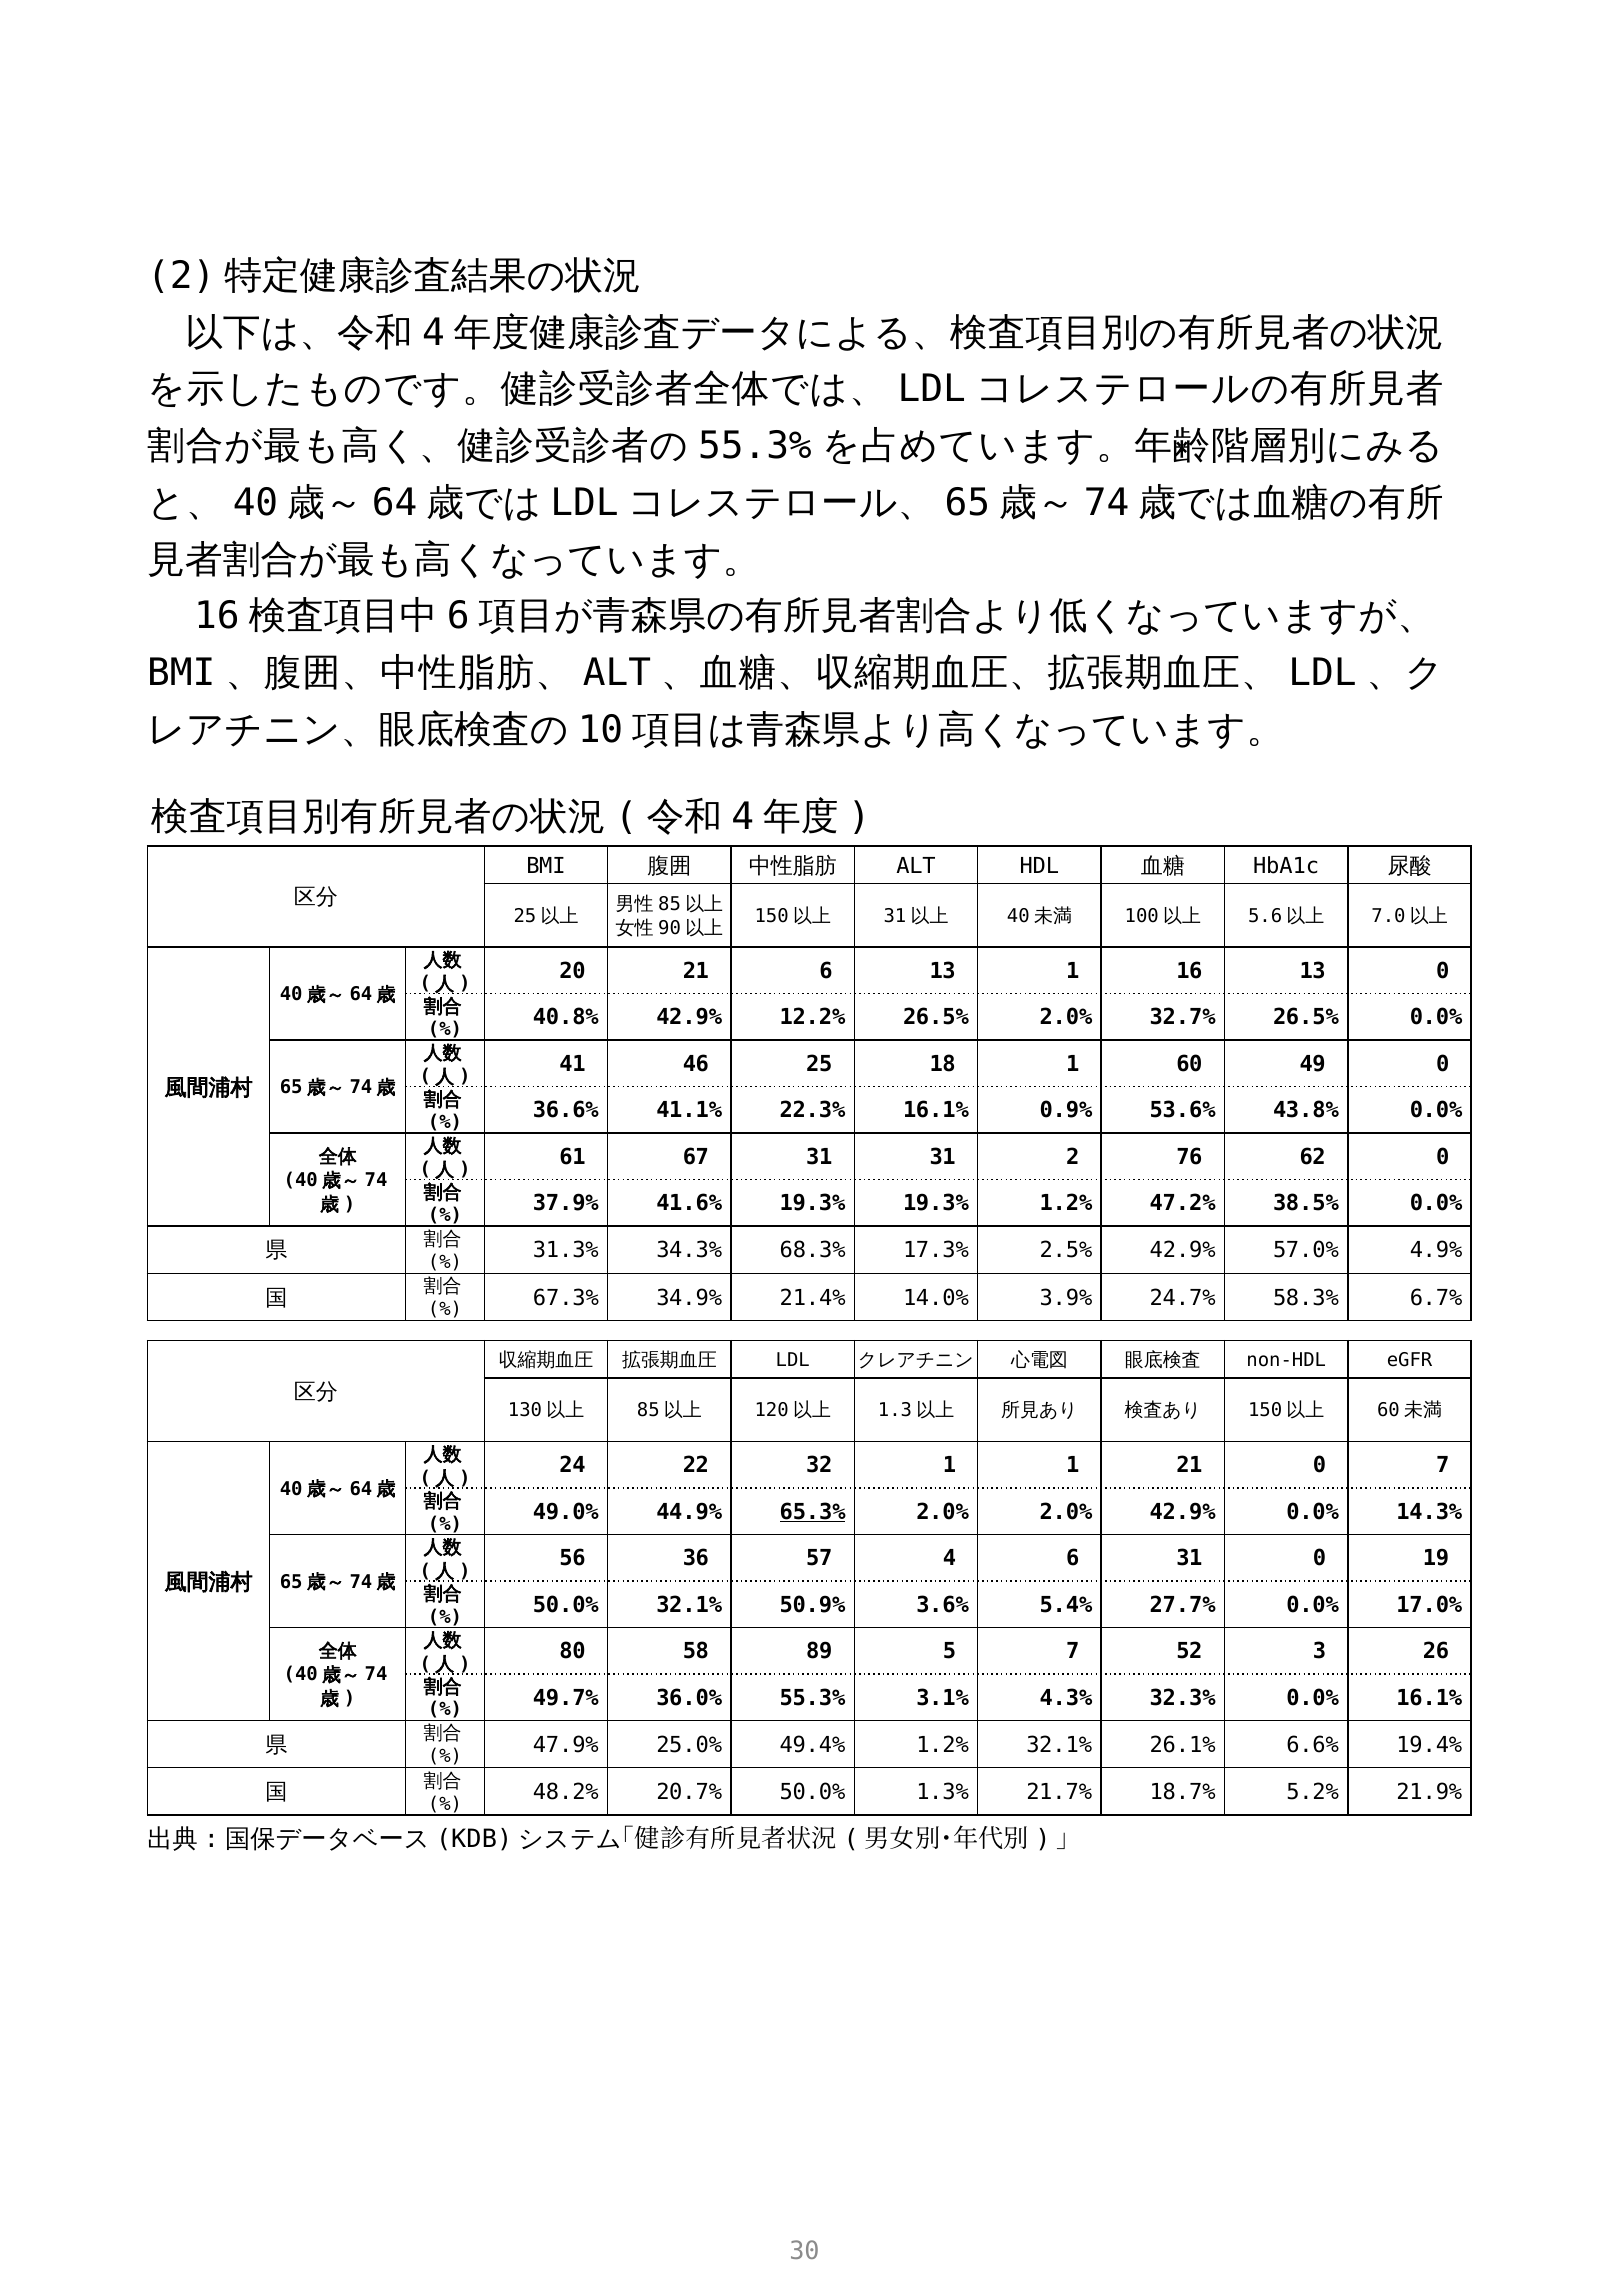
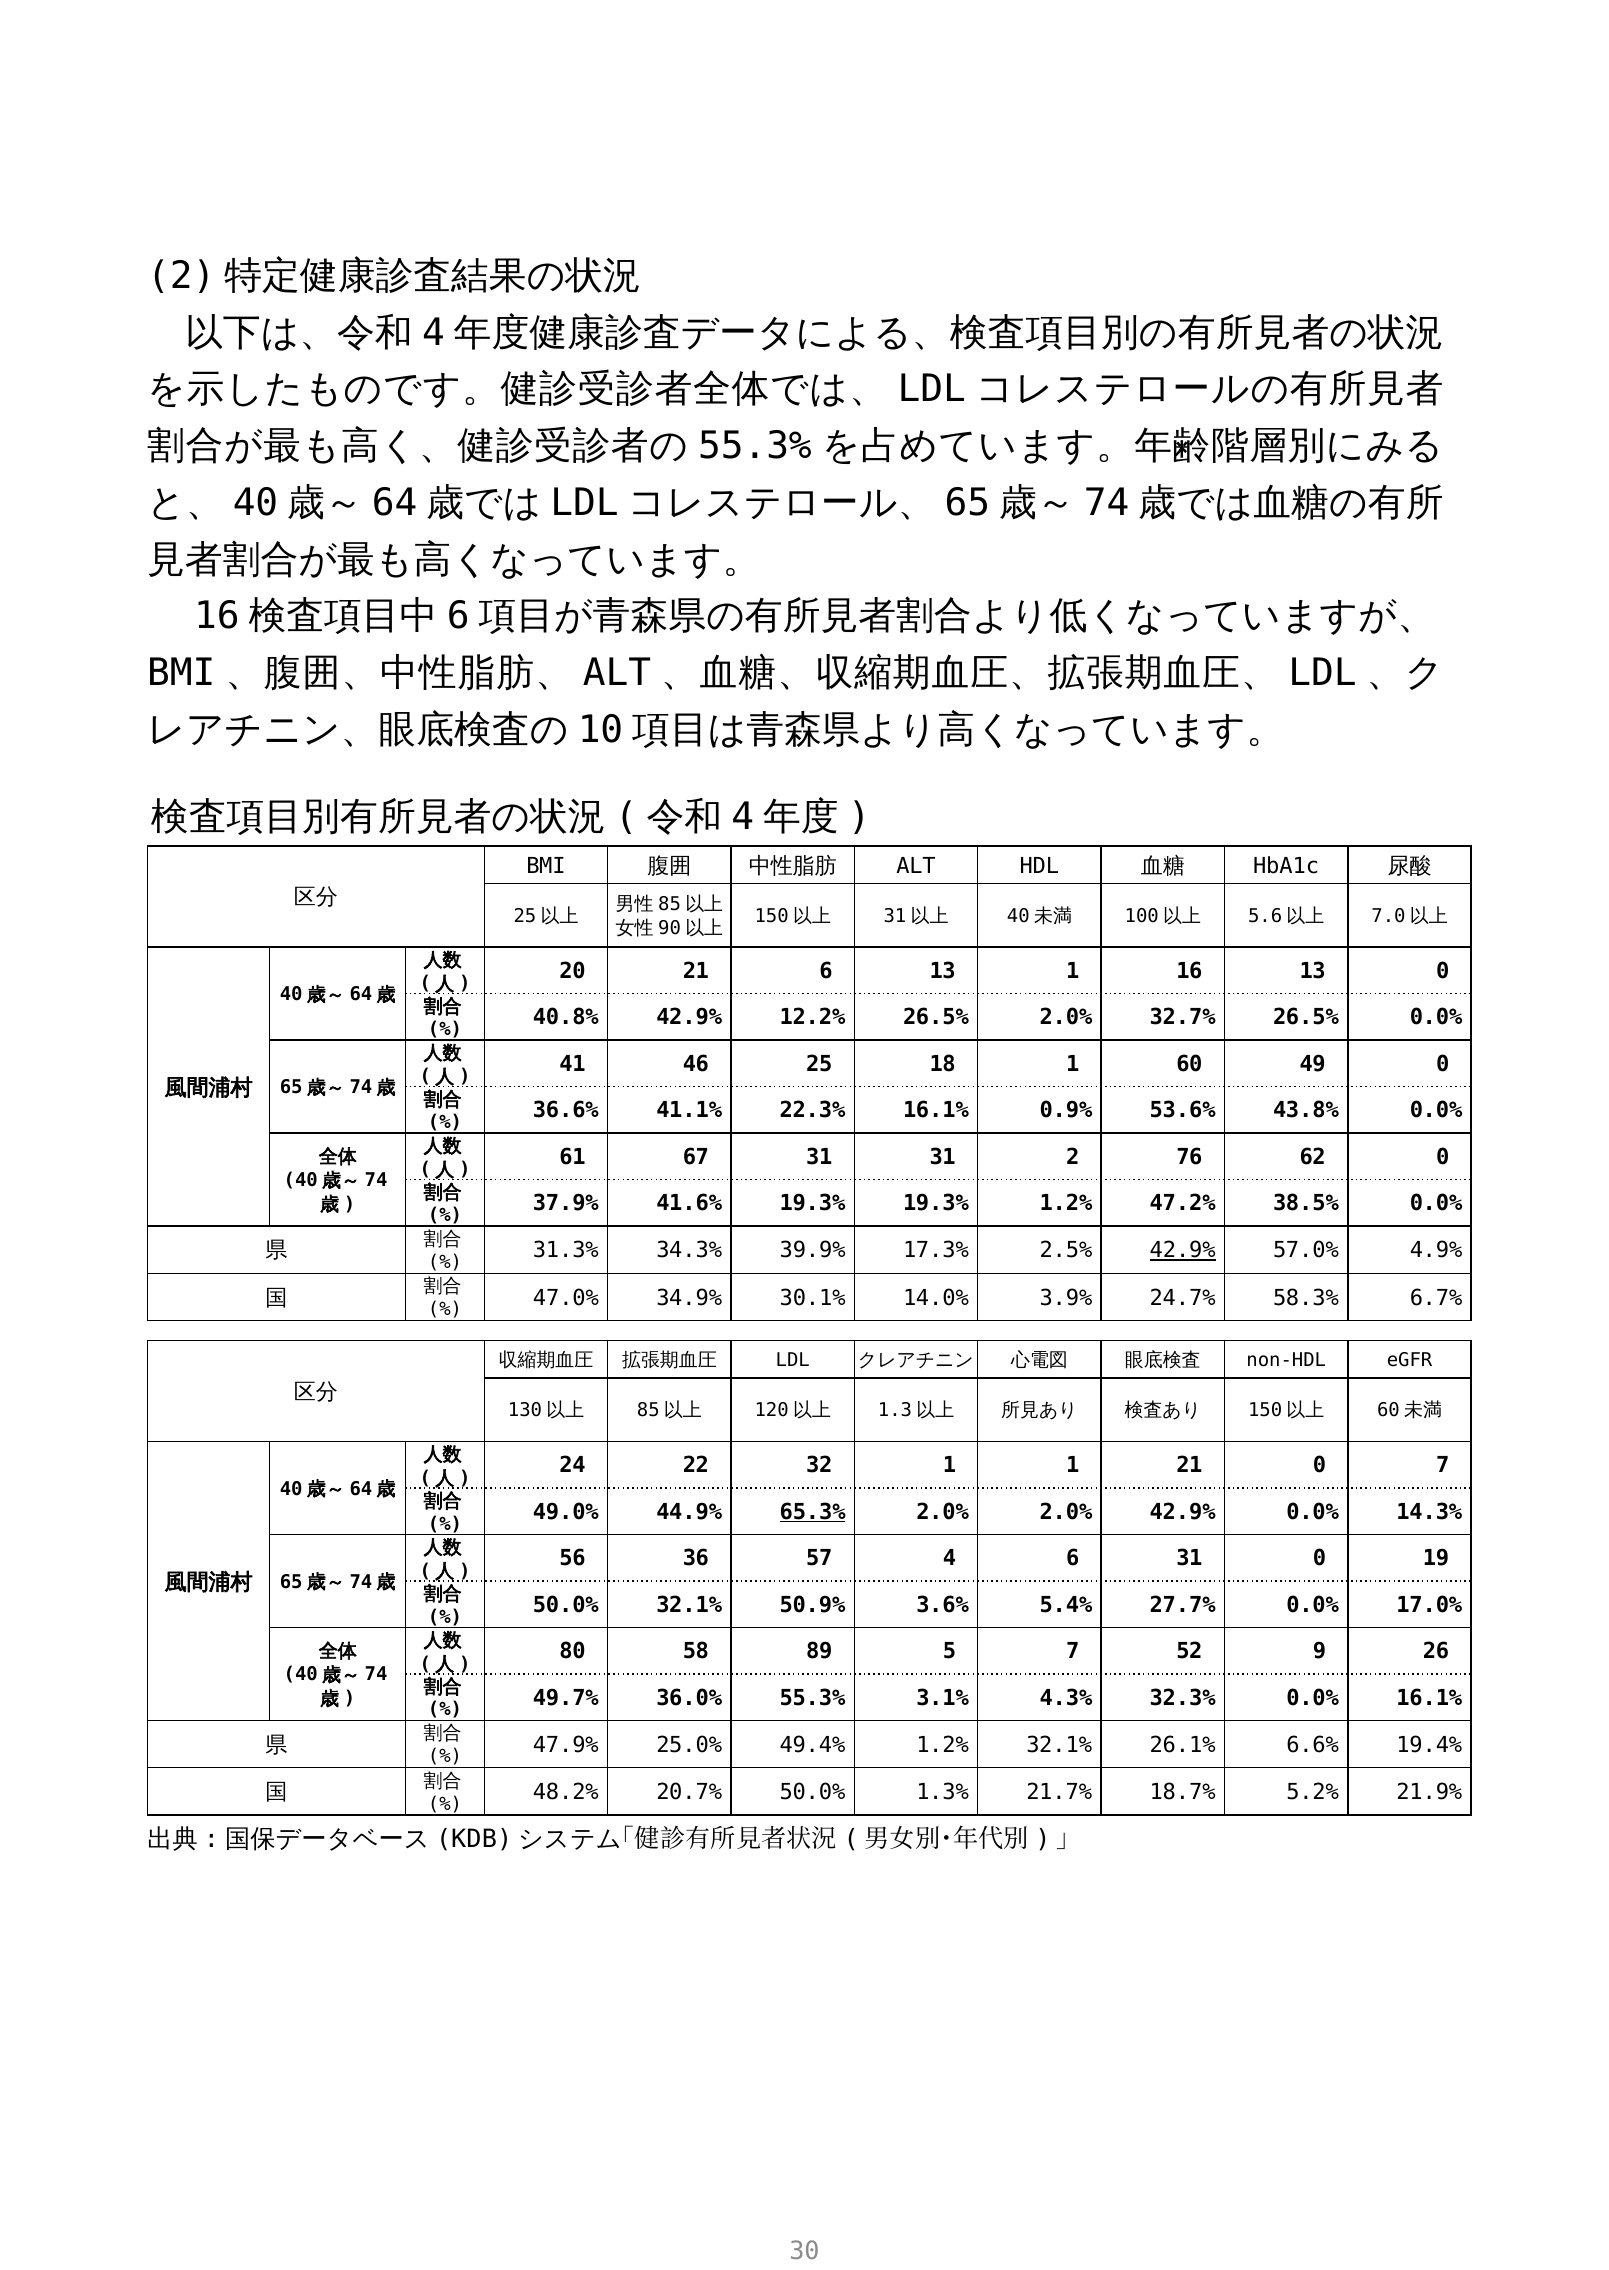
68.3%: 68.3% -> 39.9%
42.9% at (1183, 1251) underline: none -> present
67.3%: 67.3% -> 47.0%
21.4%: 21.4% -> 30.1%
3: 3 -> 9
